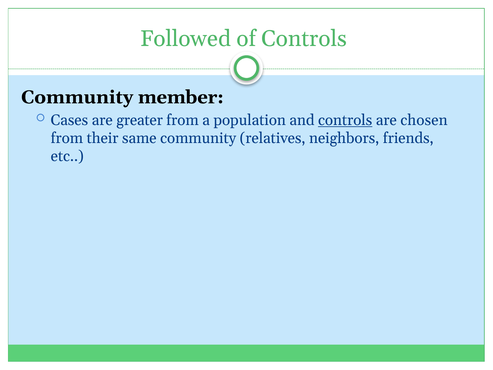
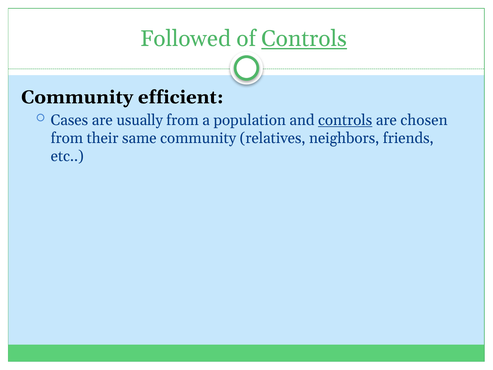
Controls at (304, 39) underline: none -> present
member: member -> efficient
greater: greater -> usually
